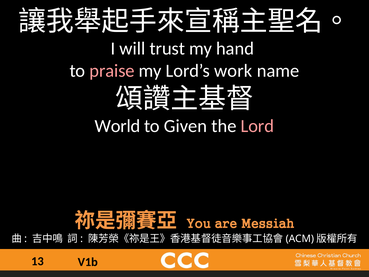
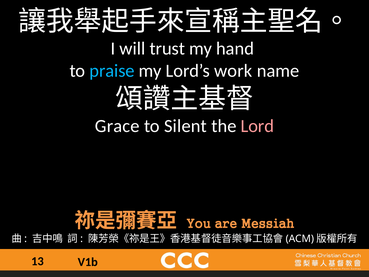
praise colour: pink -> light blue
World: World -> Grace
Given: Given -> Silent
